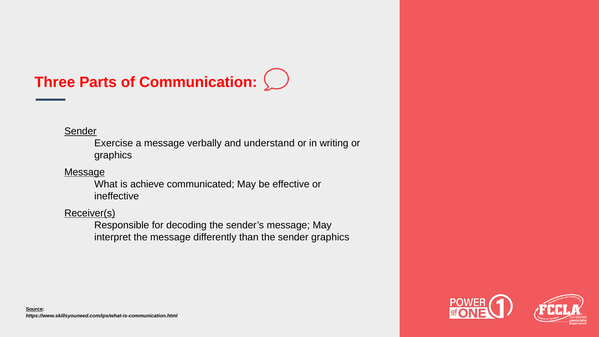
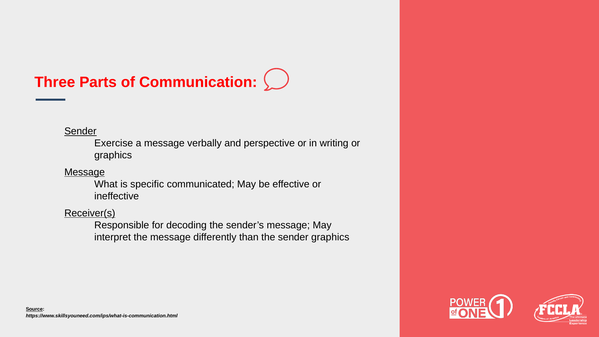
understand: understand -> perspective
achieve: achieve -> specific
